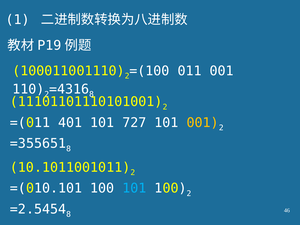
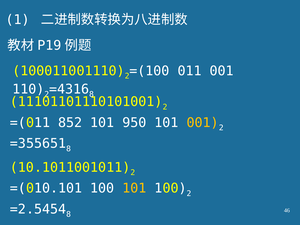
401: 401 -> 852
727: 727 -> 950
101 at (134, 188) colour: light blue -> yellow
